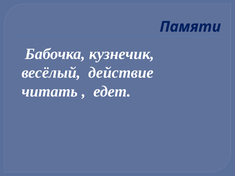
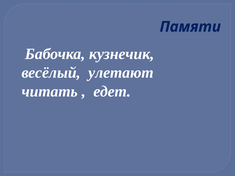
действие: действие -> улетают
